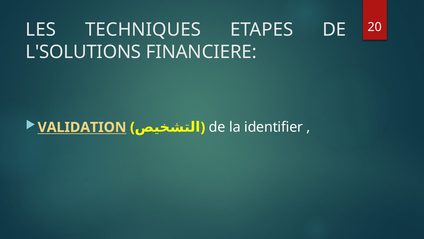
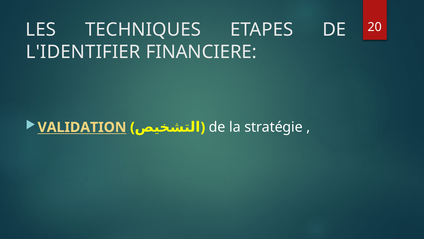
L'SOLUTIONS: L'SOLUTIONS -> L'IDENTIFIER
identifier: identifier -> stratégie
